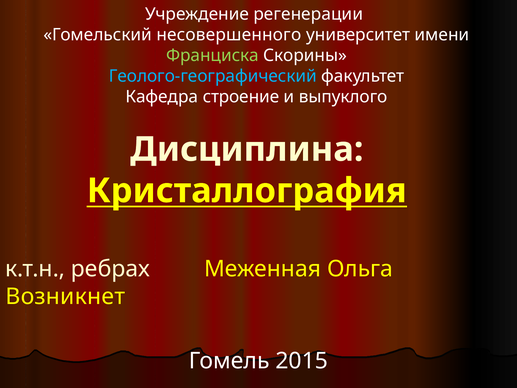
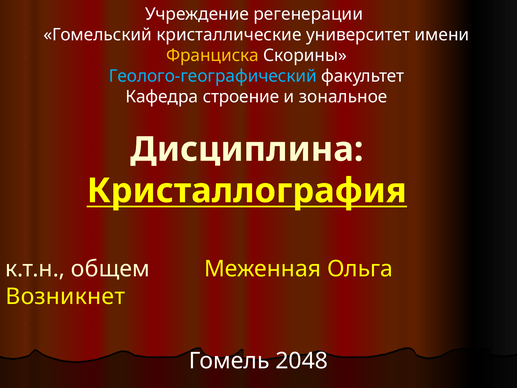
несовершенного: несовершенного -> кристаллические
Франциска colour: light green -> yellow
выпуклого: выпуклого -> зональное
ребрах: ребрах -> общем
2015: 2015 -> 2048
